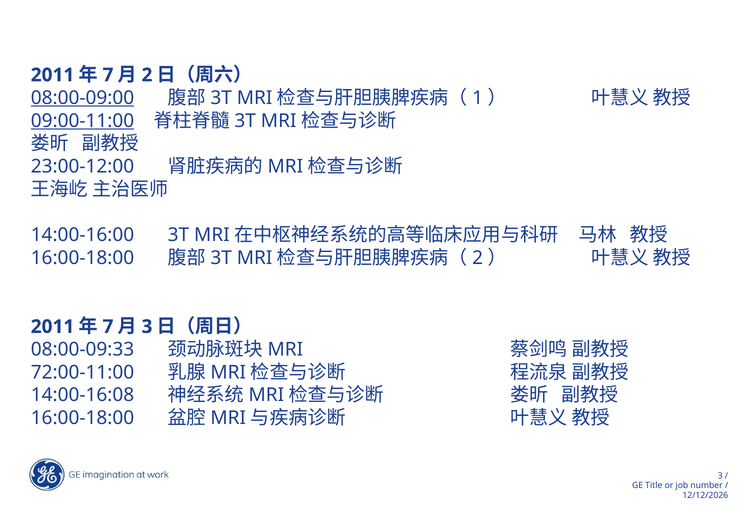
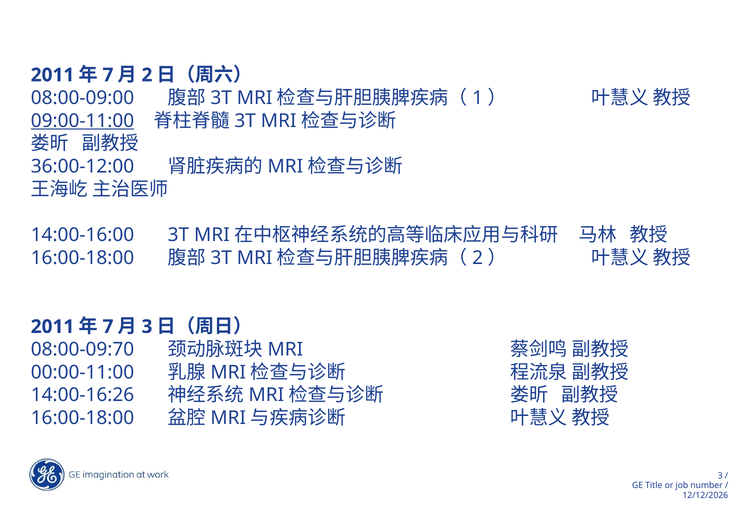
08:00-09:00 underline: present -> none
23:00-12:00: 23:00-12:00 -> 36:00-12:00
08:00-09:33: 08:00-09:33 -> 08:00-09:70
72:00-11:00: 72:00-11:00 -> 00:00-11:00
14:00-16:08: 14:00-16:08 -> 14:00-16:26
